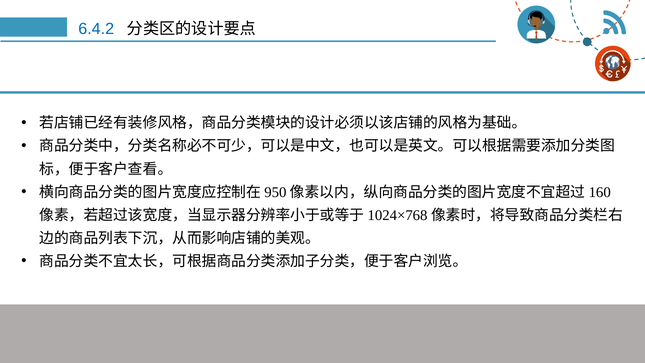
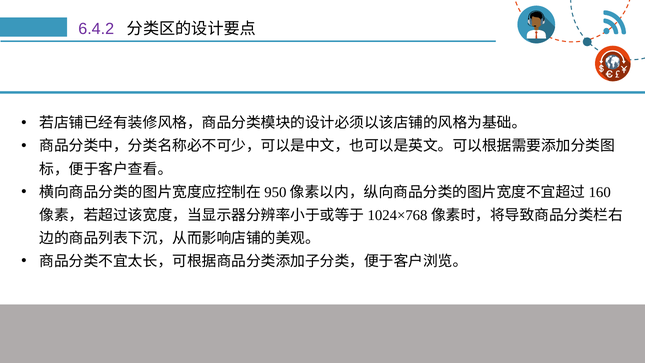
6.4.2 colour: blue -> purple
